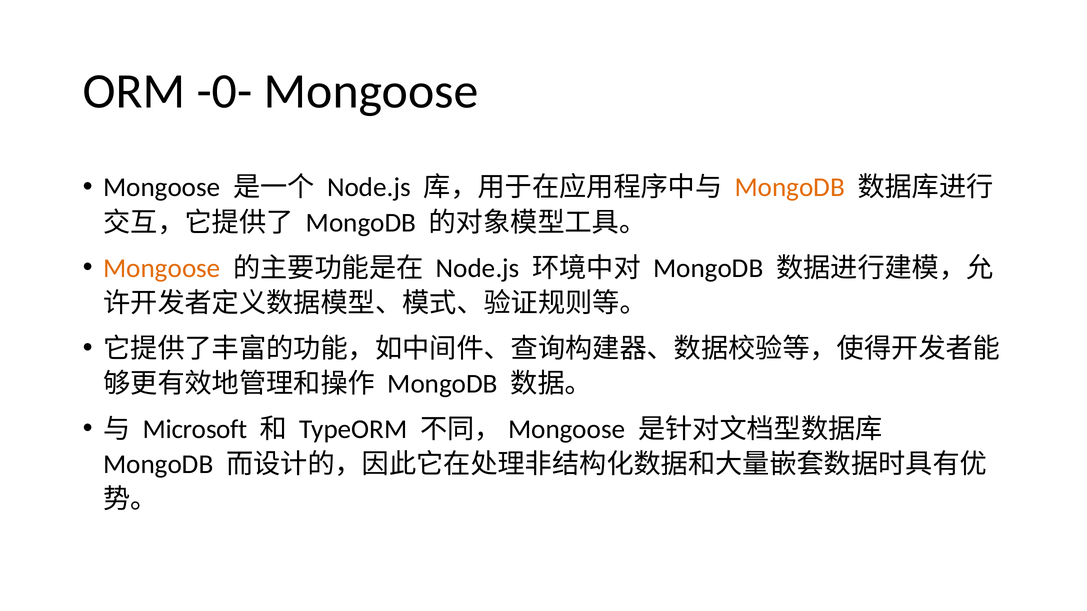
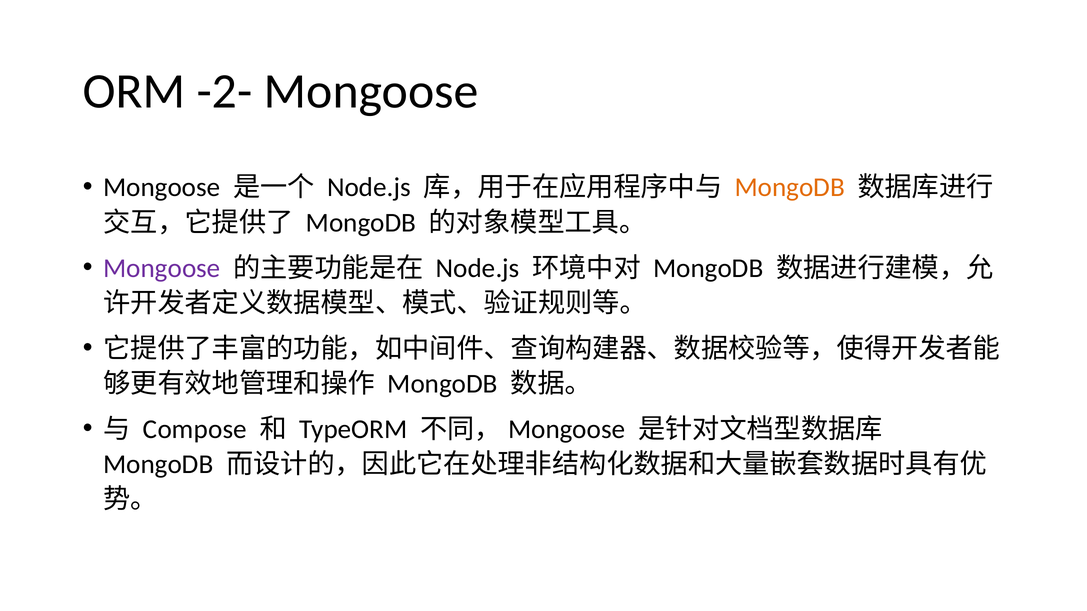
-0-: -0- -> -2-
Mongoose at (162, 268) colour: orange -> purple
Microsoft: Microsoft -> Compose
